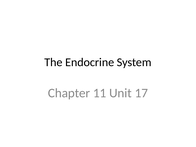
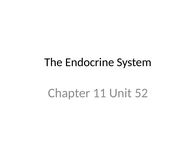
17: 17 -> 52
